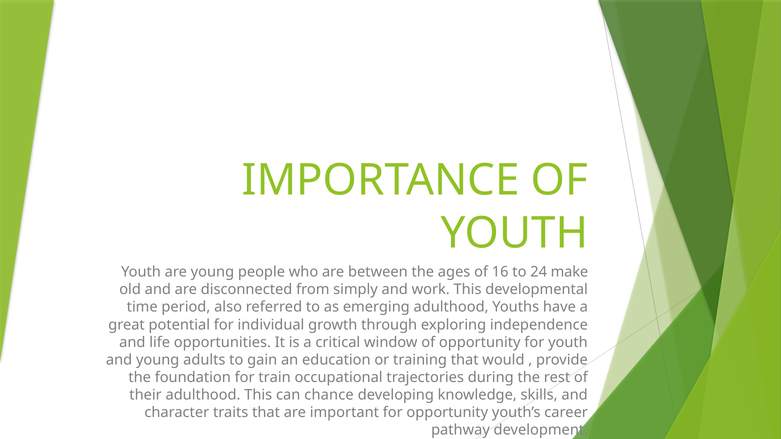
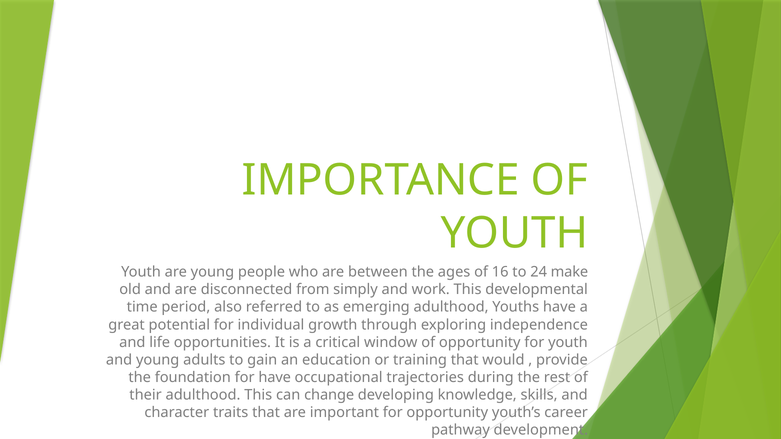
for train: train -> have
chance: chance -> change
